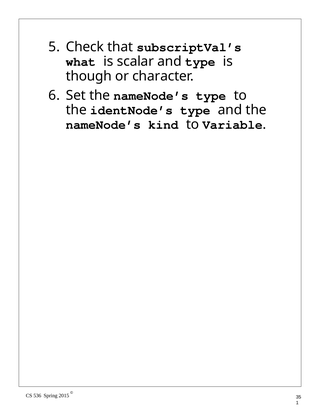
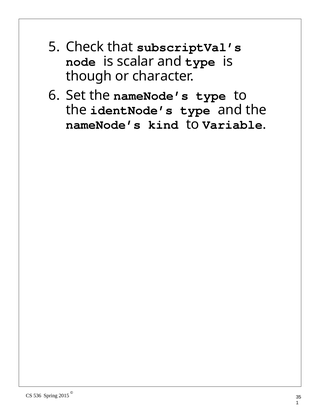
what: what -> node
